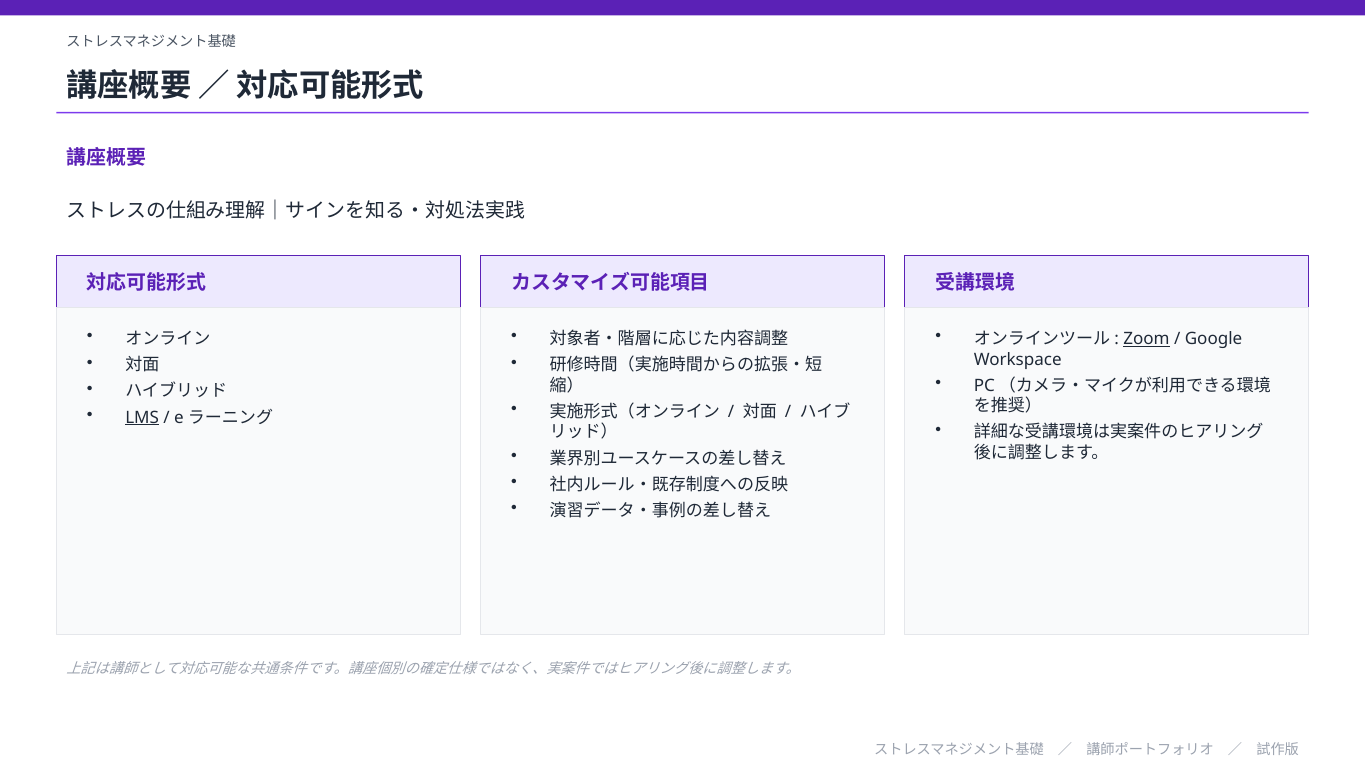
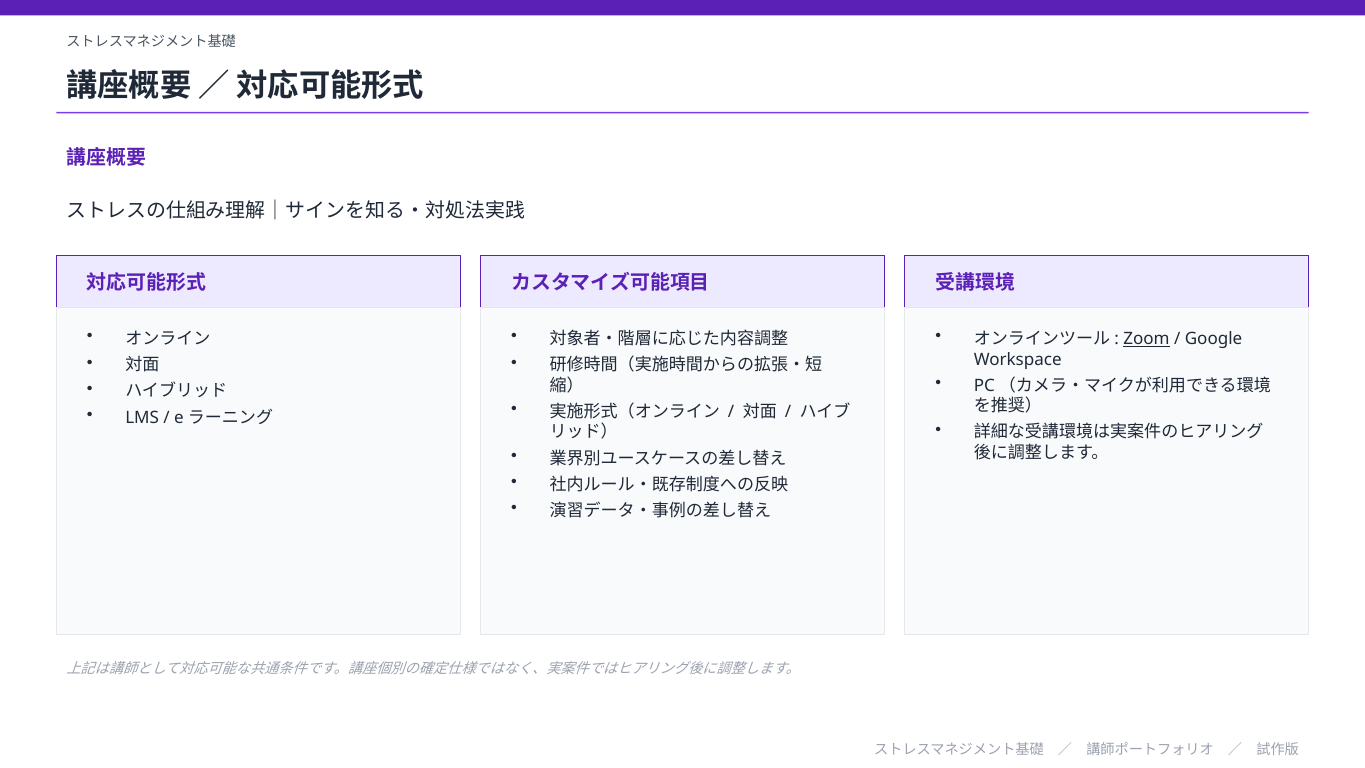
LMS underline: present -> none
